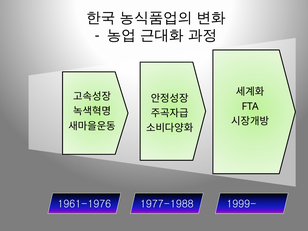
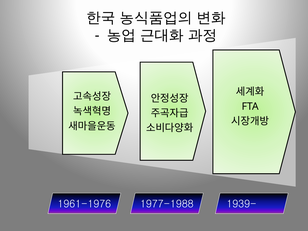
1999-: 1999- -> 1939-
